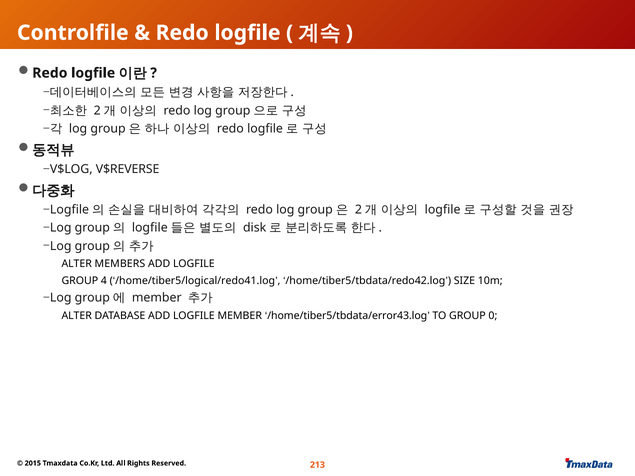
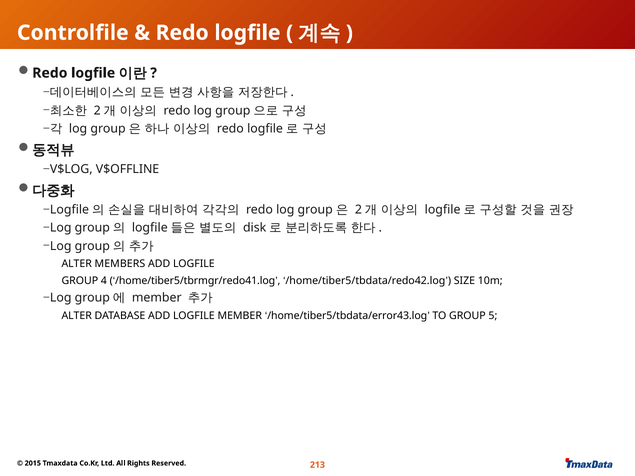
V$REVERSE: V$REVERSE -> V$OFFLINE
/home/tiber5/logical/redo41.log: /home/tiber5/logical/redo41.log -> /home/tiber5/tbrmgr/redo41.log
0: 0 -> 5
